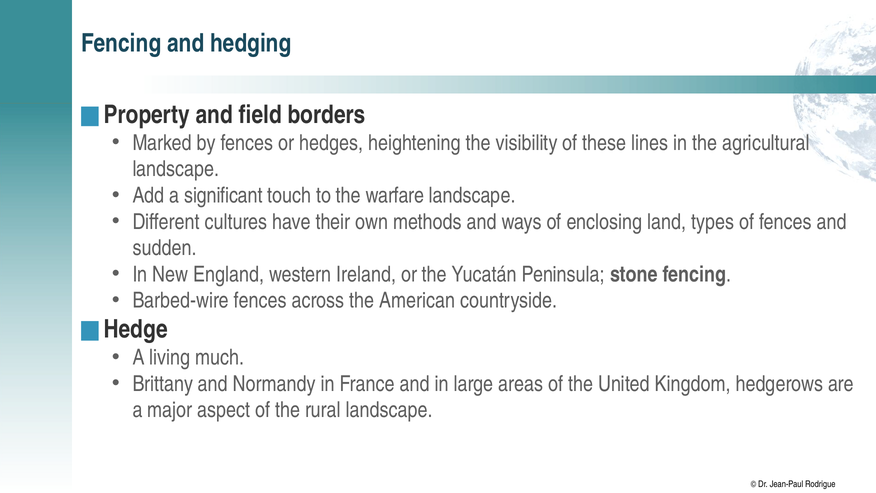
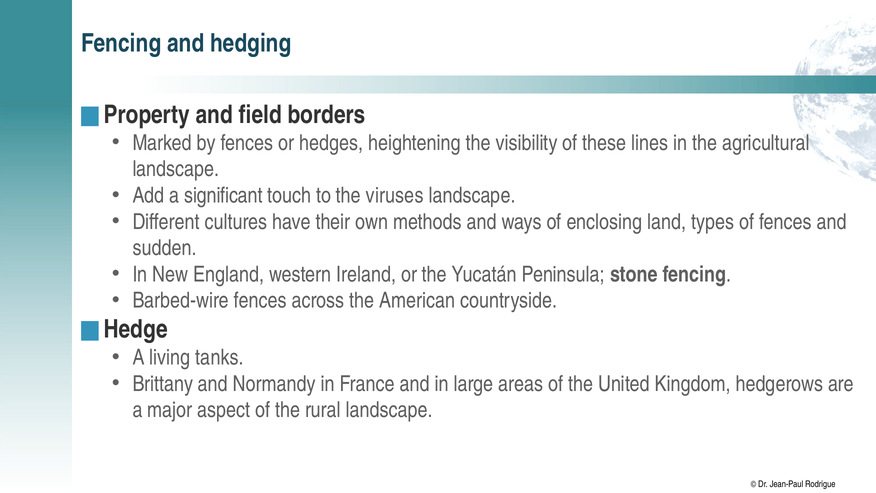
warfare: warfare -> viruses
much: much -> tanks
